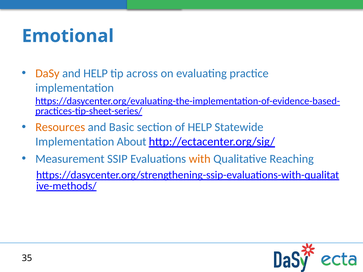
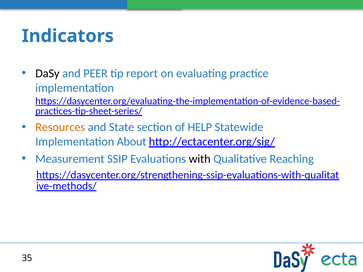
Emotional: Emotional -> Indicators
DaSy colour: orange -> black
and HELP: HELP -> PEER
across: across -> report
Basic: Basic -> State
with colour: orange -> black
